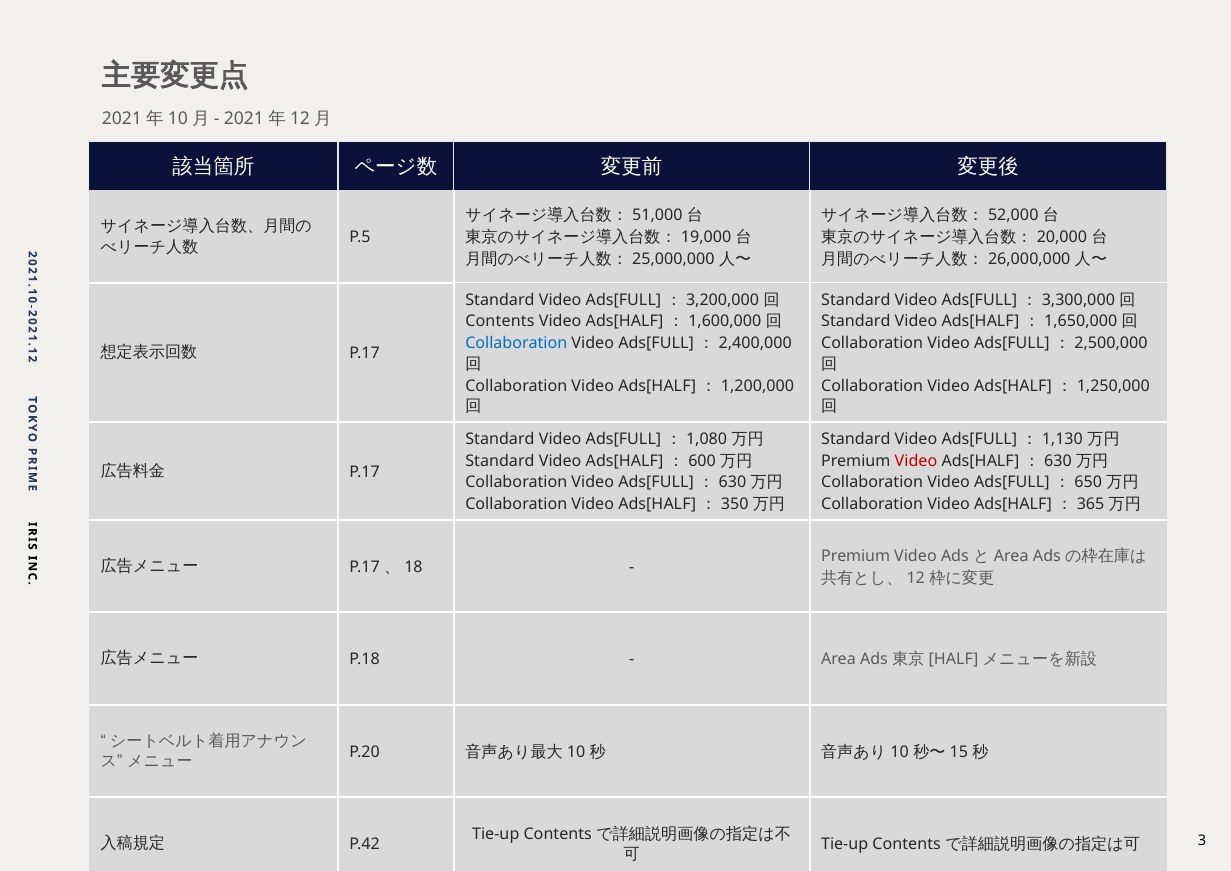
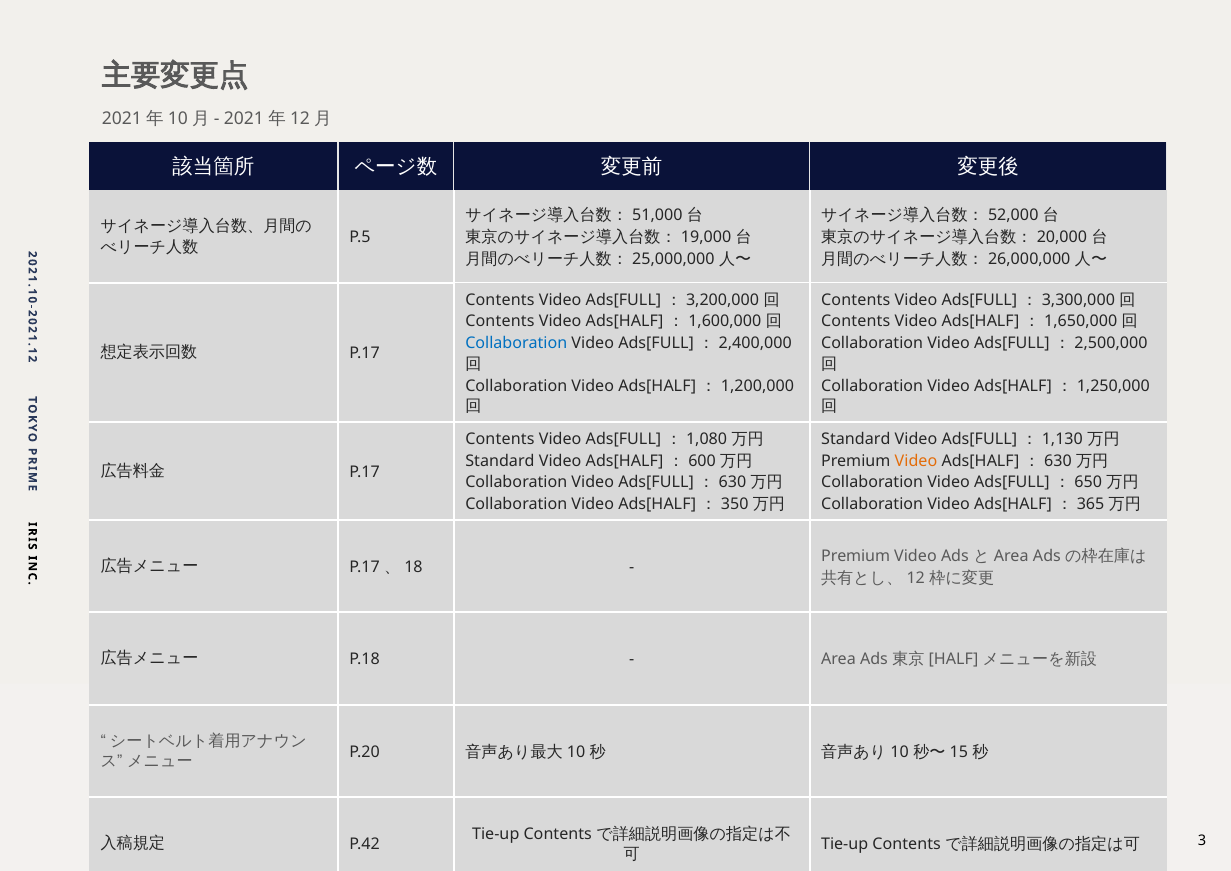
Standard at (500, 300): Standard -> Contents
Standard at (856, 300): Standard -> Contents
Standard at (856, 321): Standard -> Contents
Standard at (500, 438): Standard -> Contents
Video at (916, 460) colour: red -> orange
